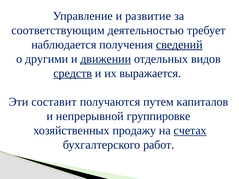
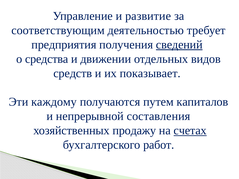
наблюдается: наблюдается -> предприятия
другими: другими -> средства
движении underline: present -> none
средств underline: present -> none
выражается: выражается -> показывает
составит: составит -> каждому
группировке: группировке -> составления
